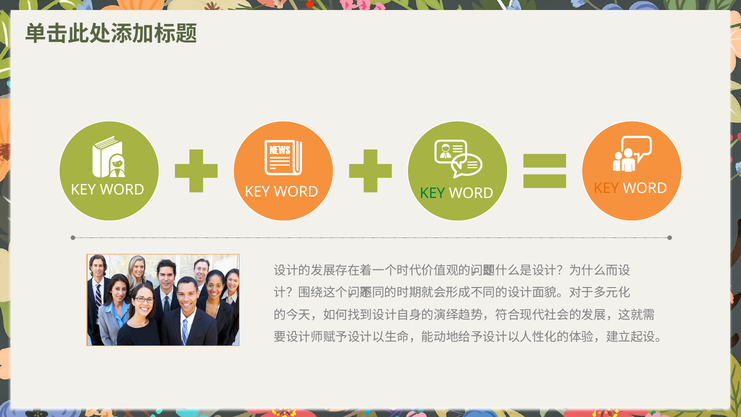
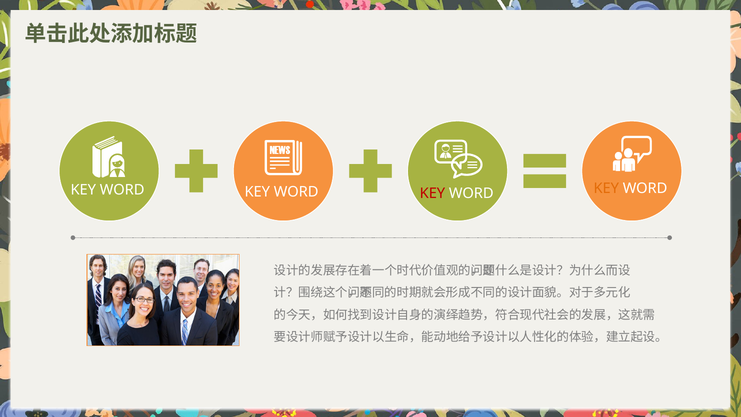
KEY at (432, 193) colour: green -> red
